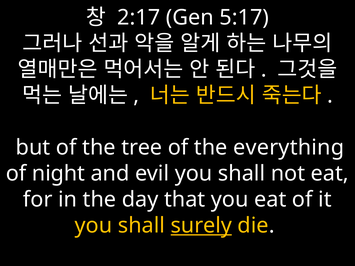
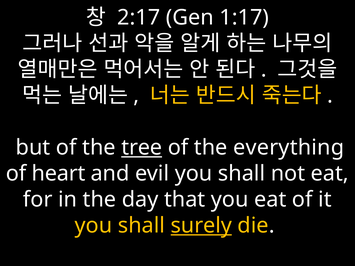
5:17: 5:17 -> 1:17
tree underline: none -> present
night: night -> heart
